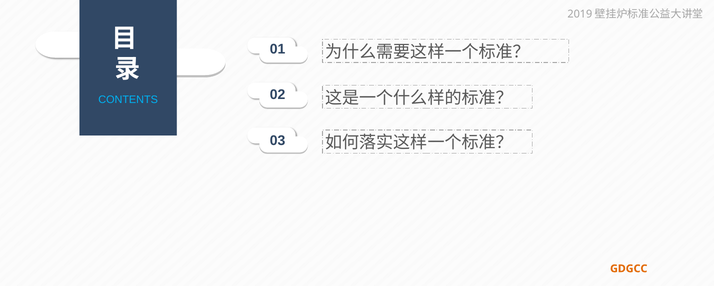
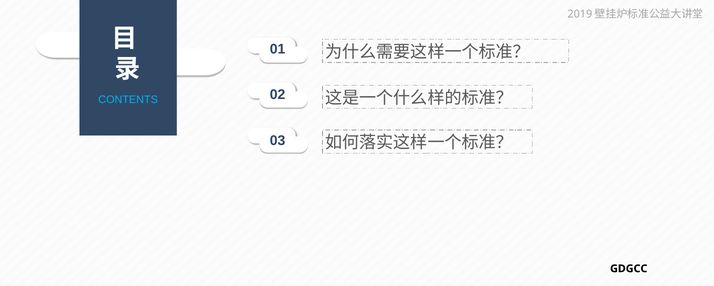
GDGCC colour: orange -> black
